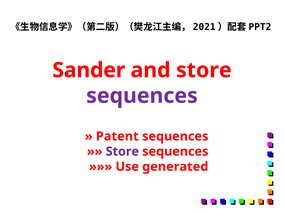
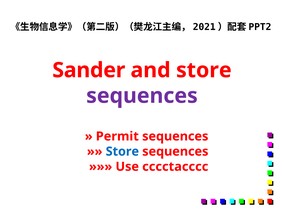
Patent: Patent -> Permit
Store at (122, 151) colour: purple -> blue
generated: generated -> cccctacccc
